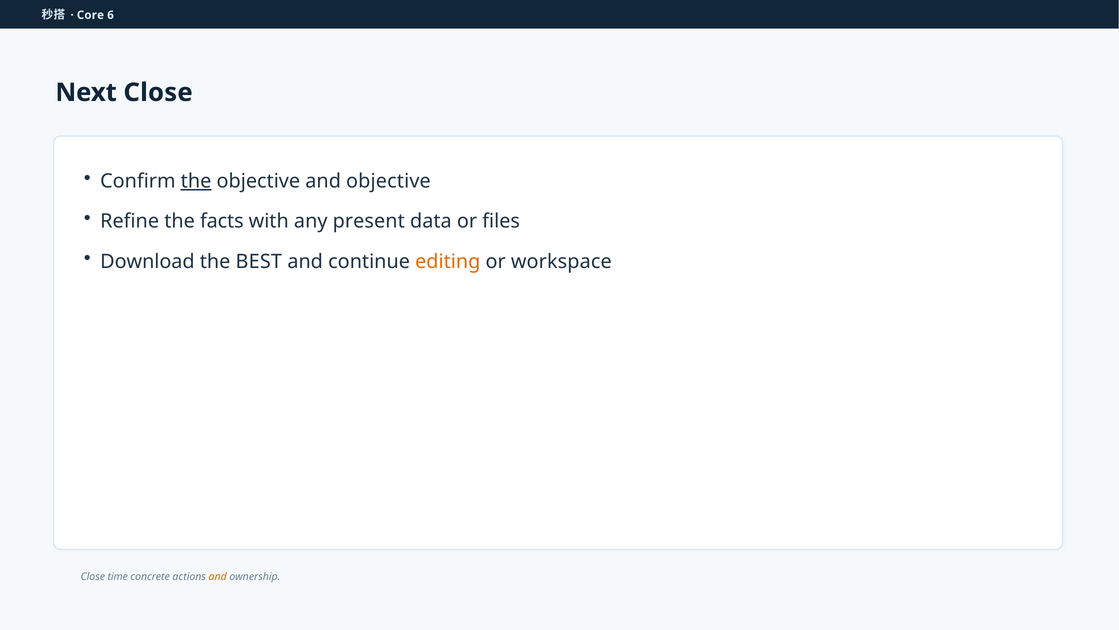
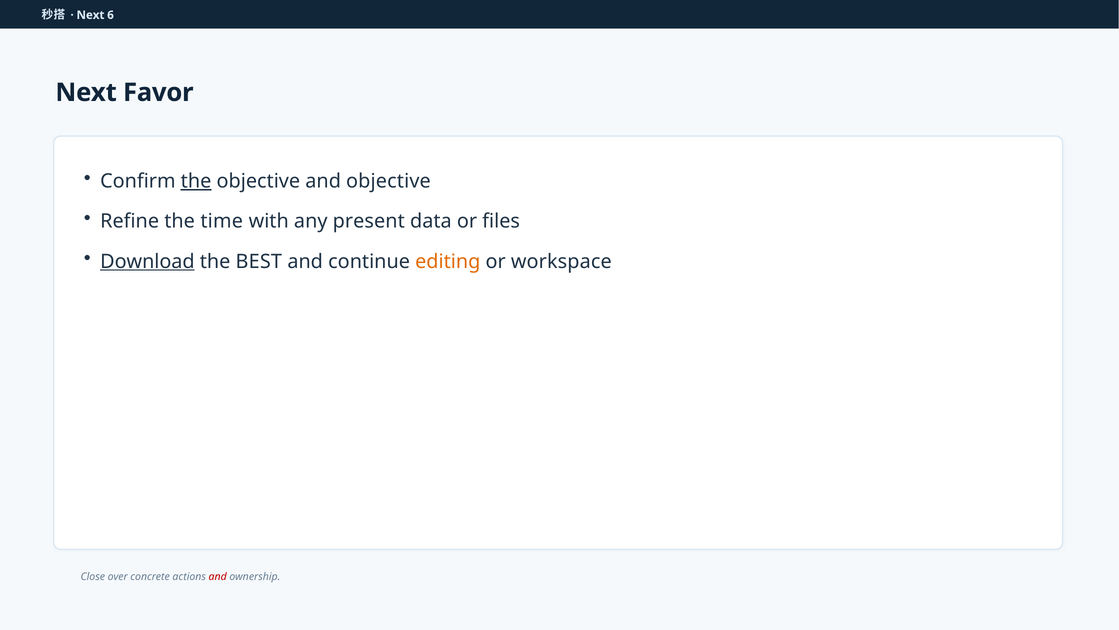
Core at (90, 15): Core -> Next
Next Close: Close -> Favor
facts: facts -> time
Download underline: none -> present
time: time -> over
and at (218, 576) colour: orange -> red
